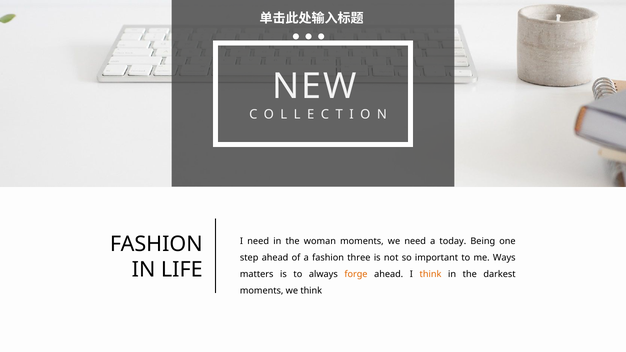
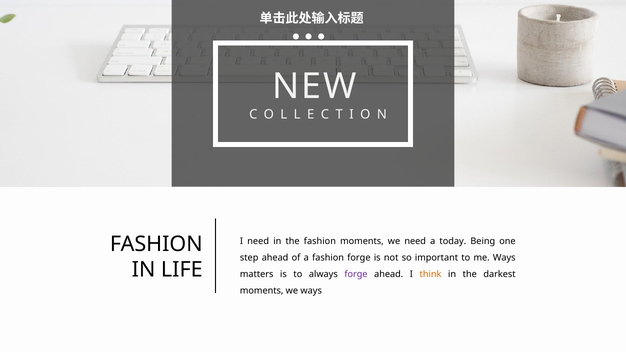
the woman: woman -> fashion
fashion three: three -> forge
forge at (356, 274) colour: orange -> purple
we think: think -> ways
